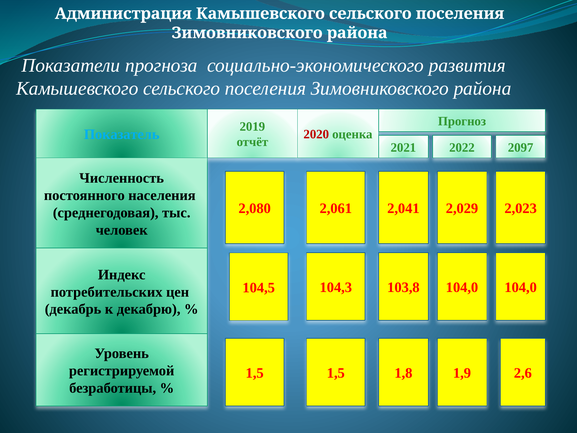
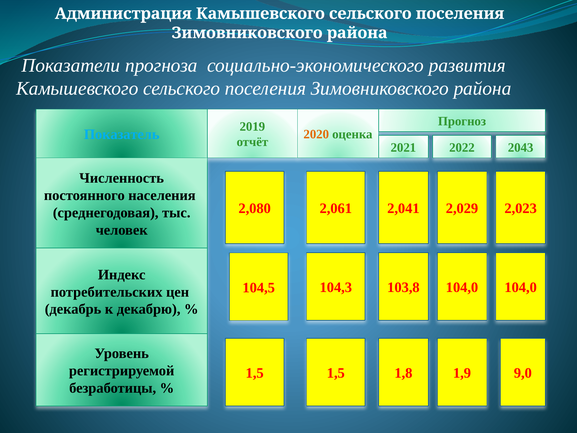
2020 colour: red -> orange
2097: 2097 -> 2043
2,6: 2,6 -> 9,0
